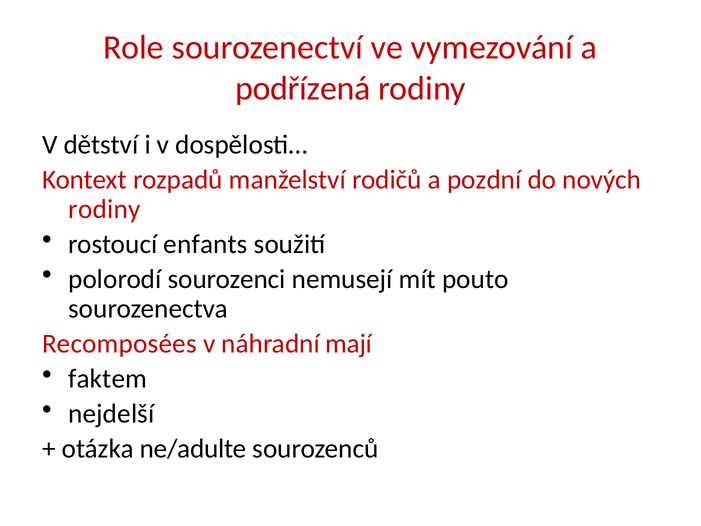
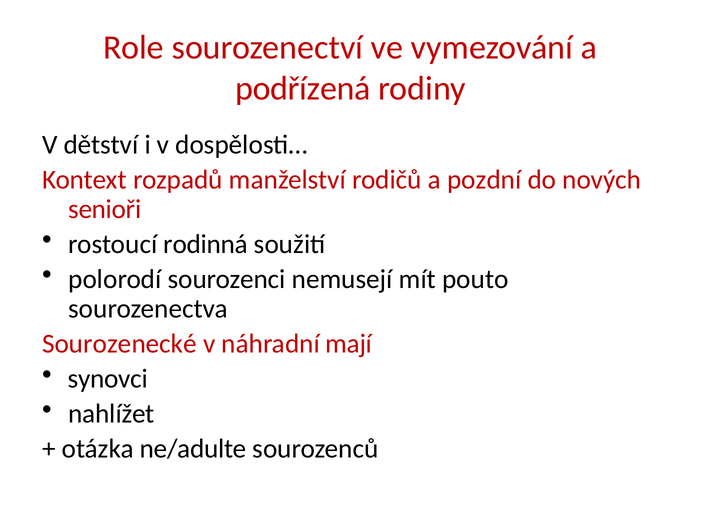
rodiny at (104, 209): rodiny -> senioři
enfants: enfants -> rodinná
Recomposées: Recomposées -> Sourozenecké
faktem: faktem -> synovci
nejdelší: nejdelší -> nahlížet
